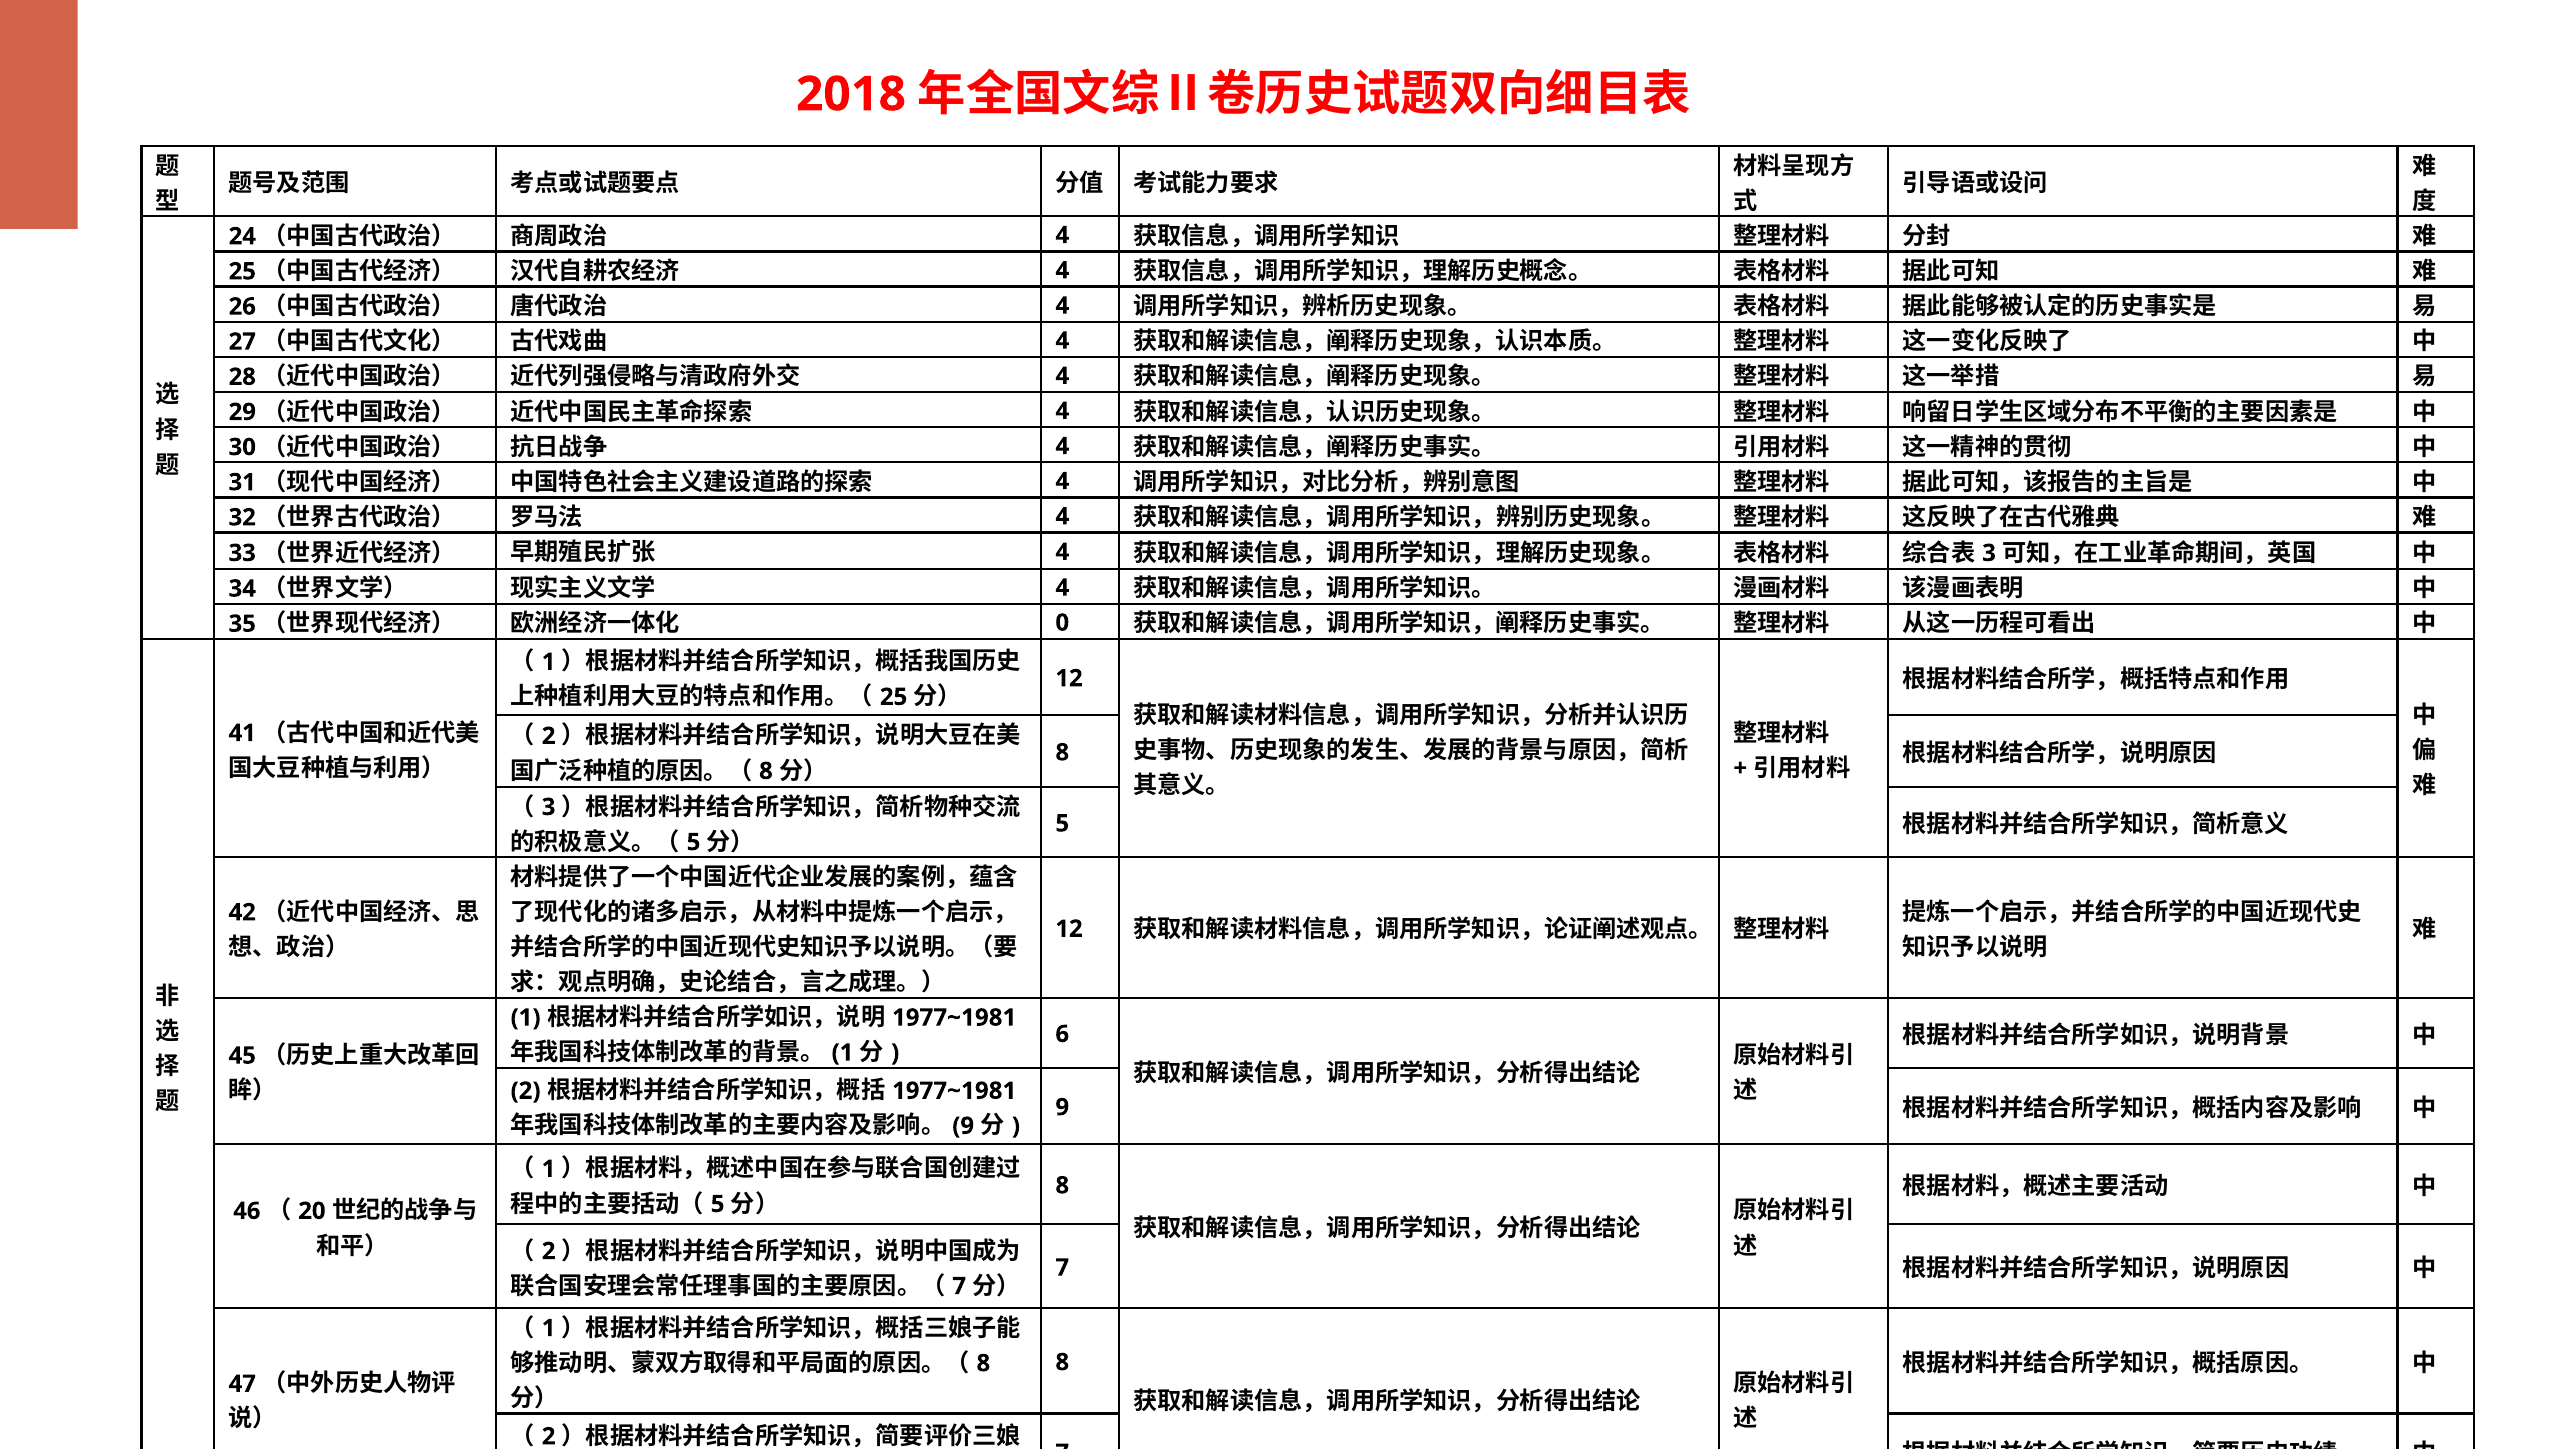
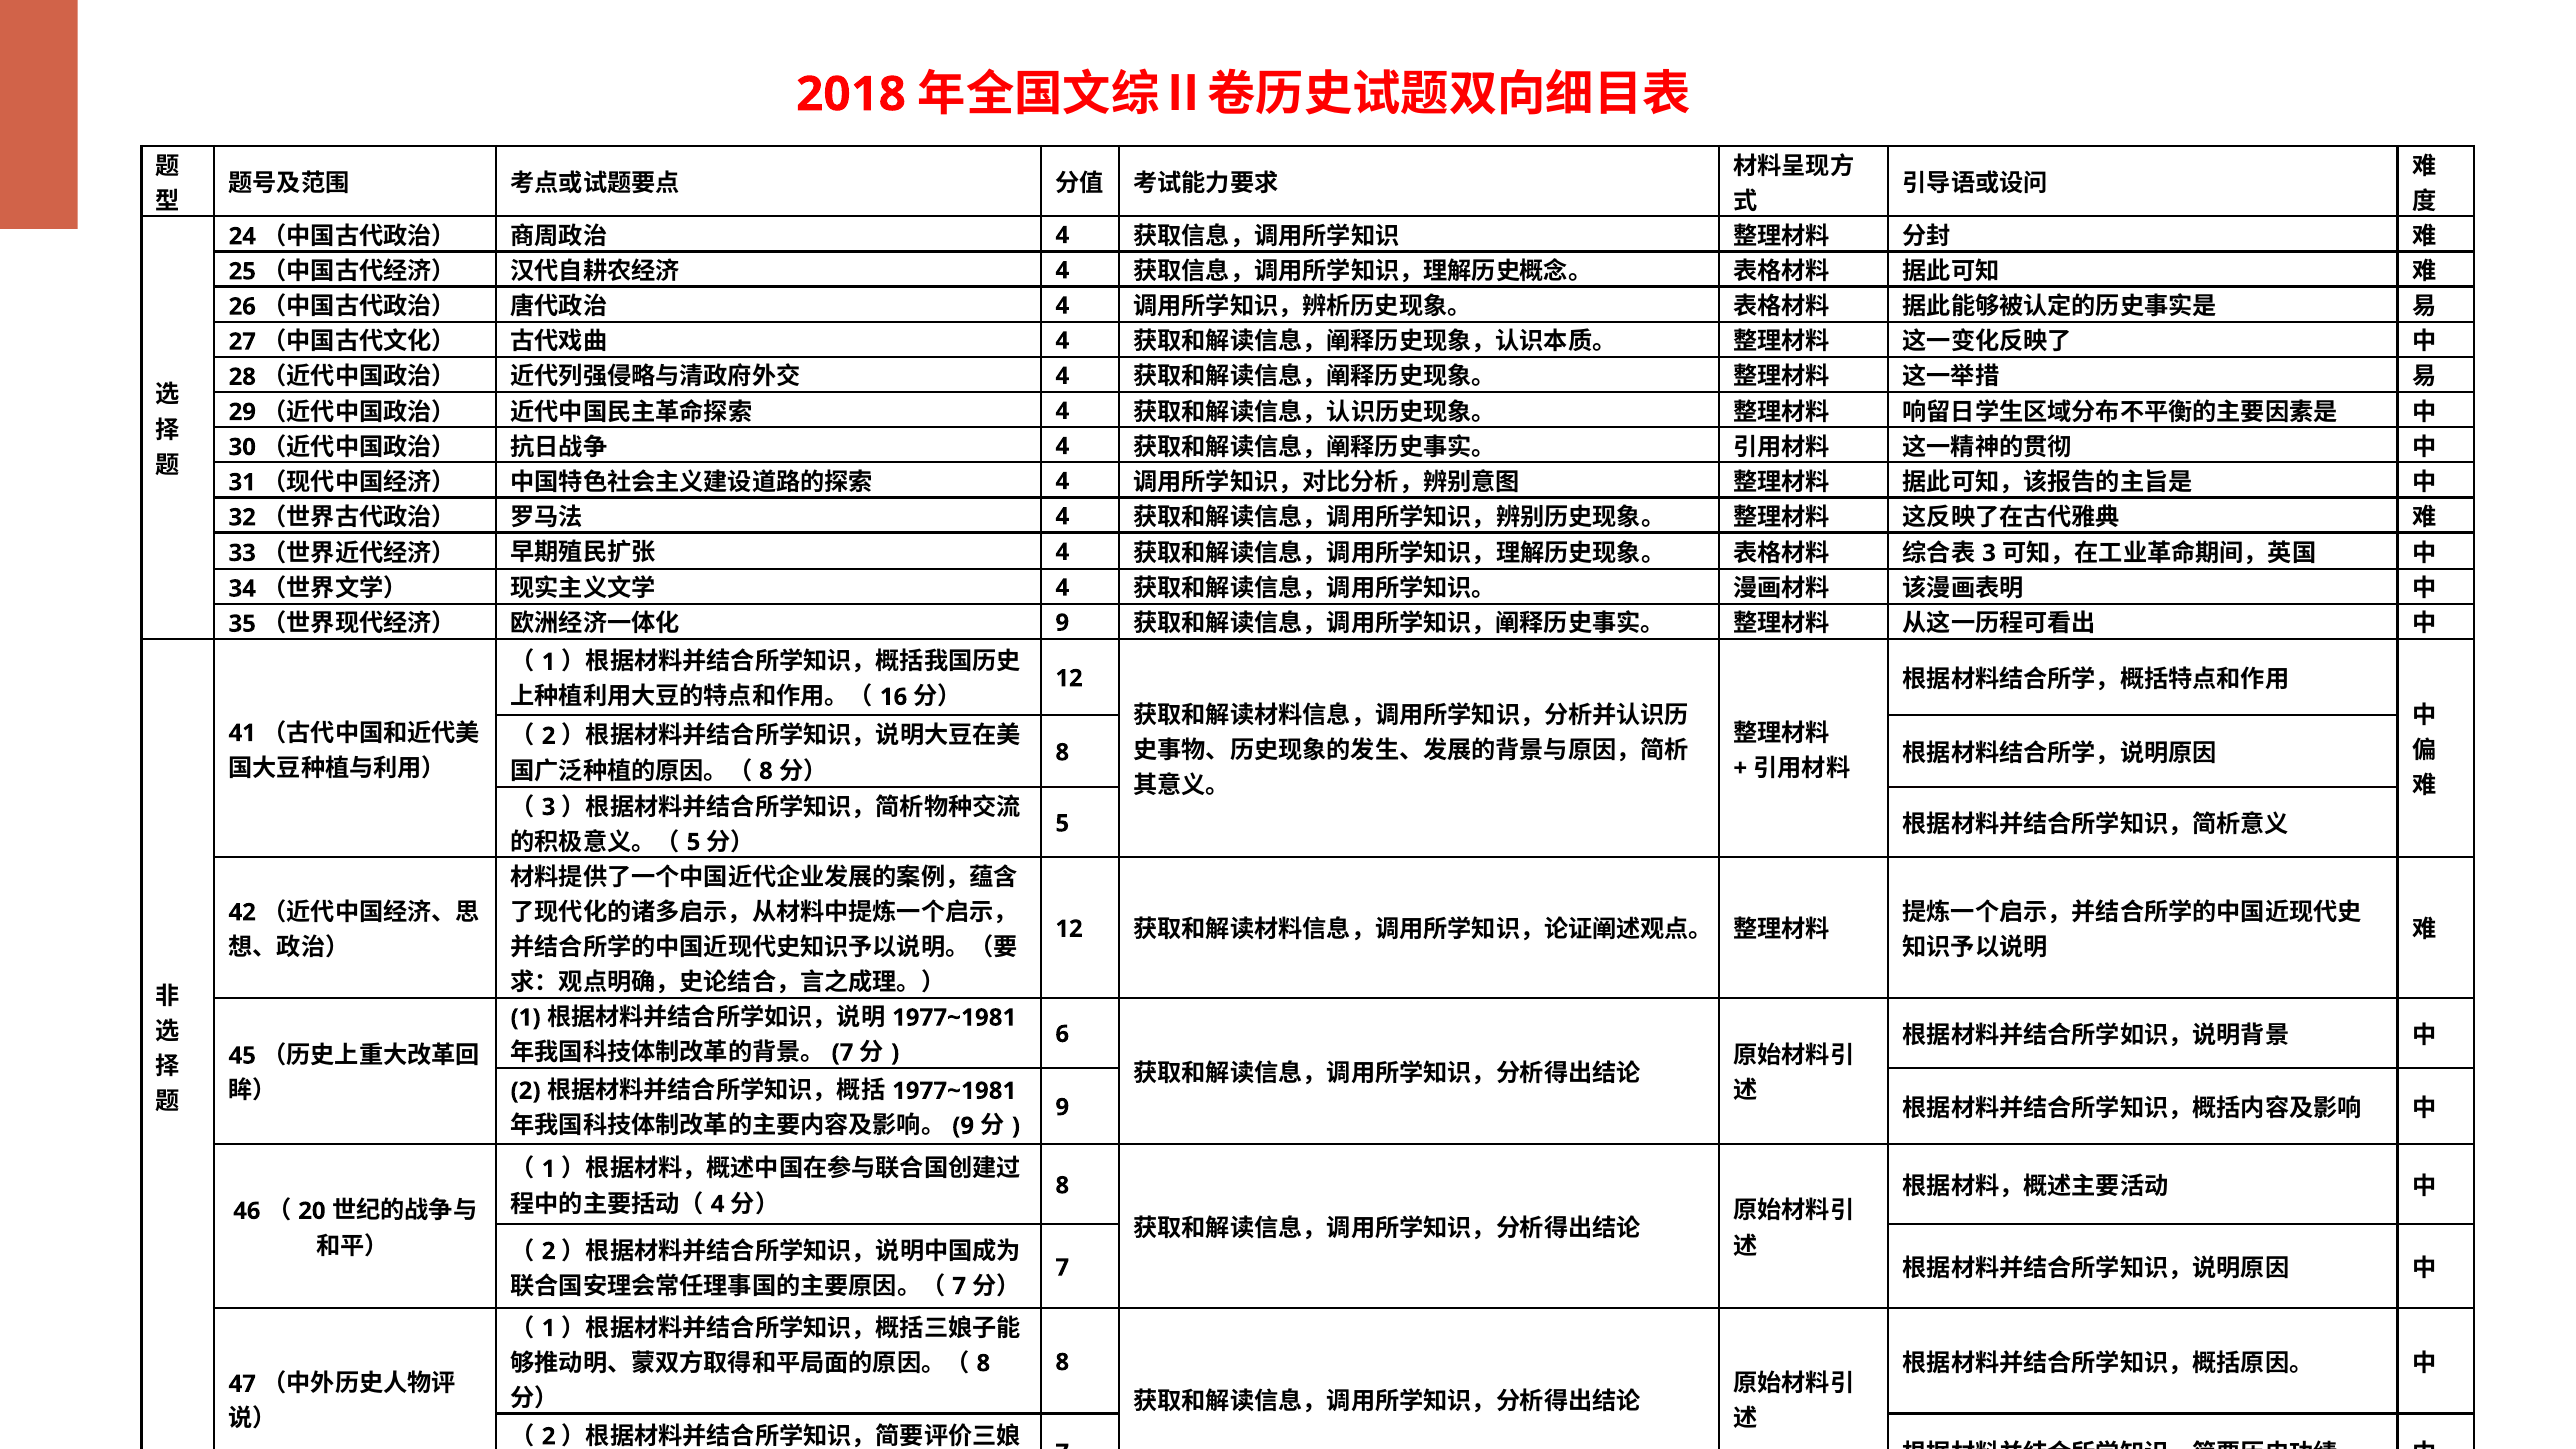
0 at (1062, 623): 0 -> 9
25 at (894, 697): 25 -> 16
1 at (842, 1053): 1 -> 7
5 at (718, 1204): 5 -> 4
